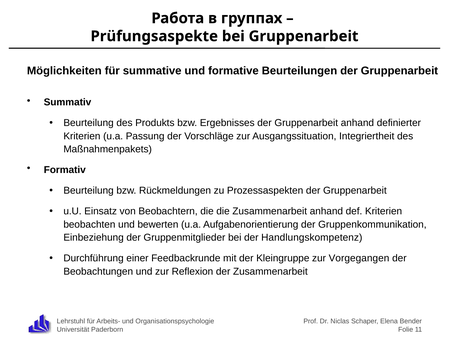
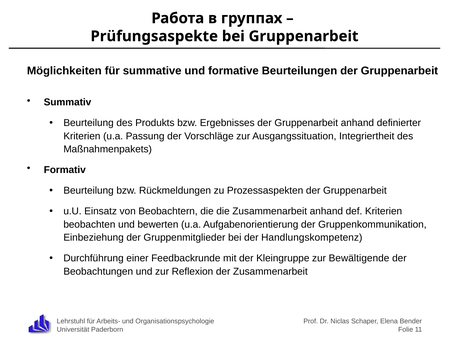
Vorgegangen: Vorgegangen -> Bewältigende
